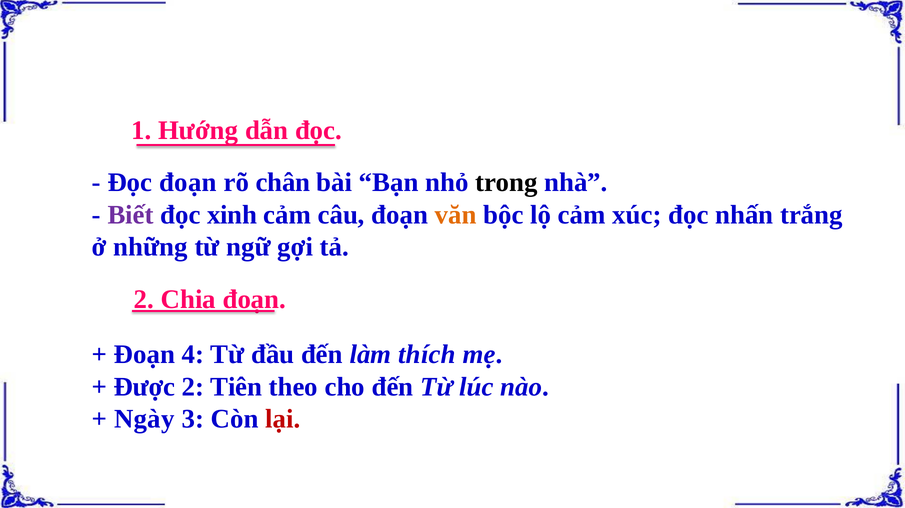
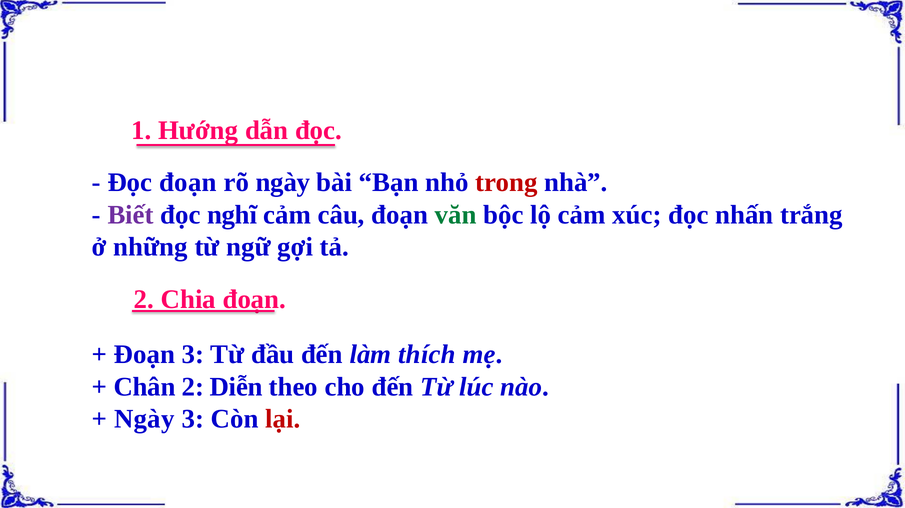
rõ chân: chân -> ngày
trong colour: black -> red
xinh: xinh -> nghĩ
văn colour: orange -> green
Đoạn 4: 4 -> 3
Được: Được -> Chân
Tiên: Tiên -> Diễn
